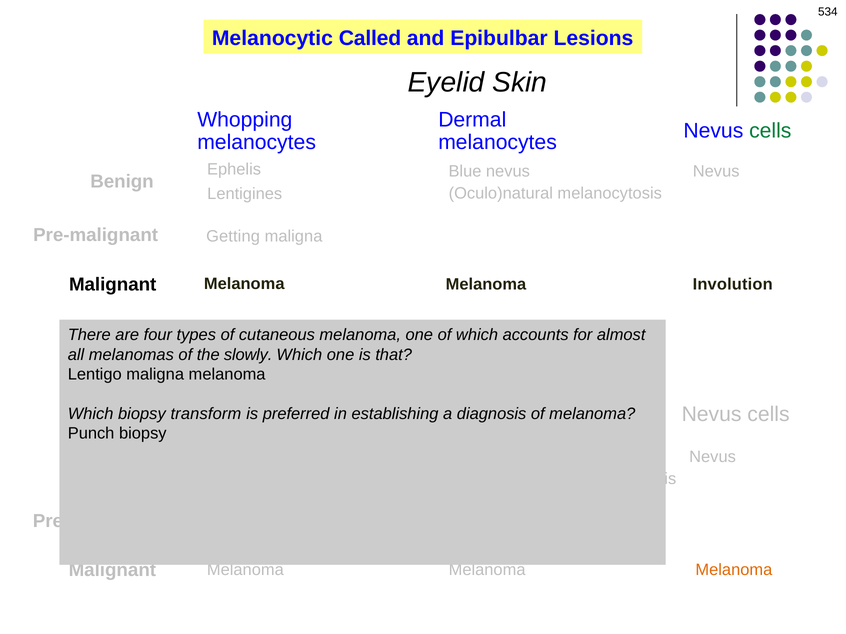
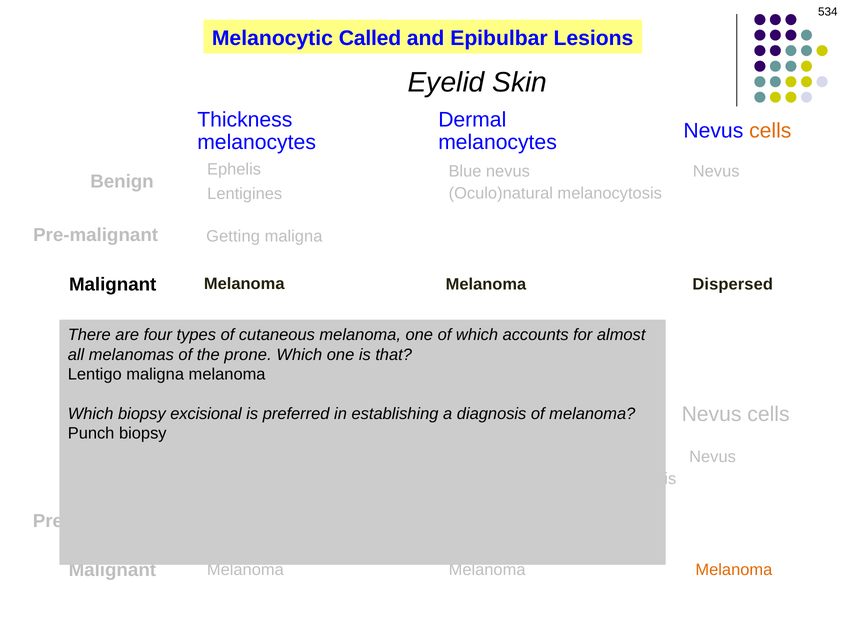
Whopping at (245, 120): Whopping -> Thickness
cells at (770, 131) colour: green -> orange
Involution: Involution -> Dispersed
slowly: slowly -> prone
transform: transform -> excisional
